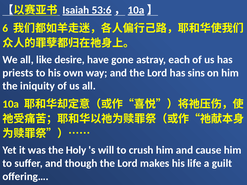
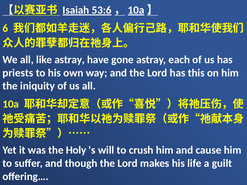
like desire: desire -> astray
sins: sins -> this
